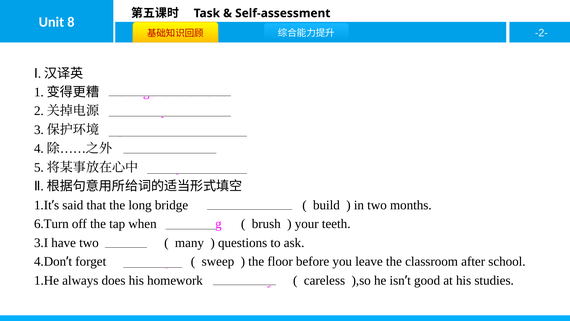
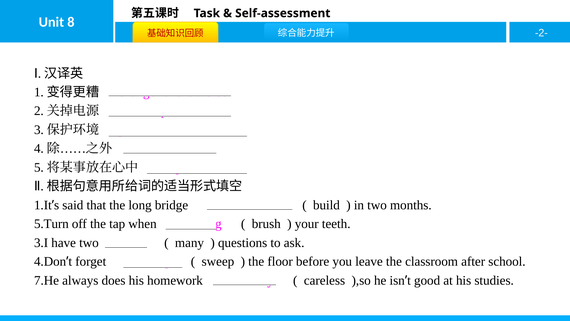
6.Turn: 6.Turn -> 5.Turn
1.He: 1.He -> 7.He
